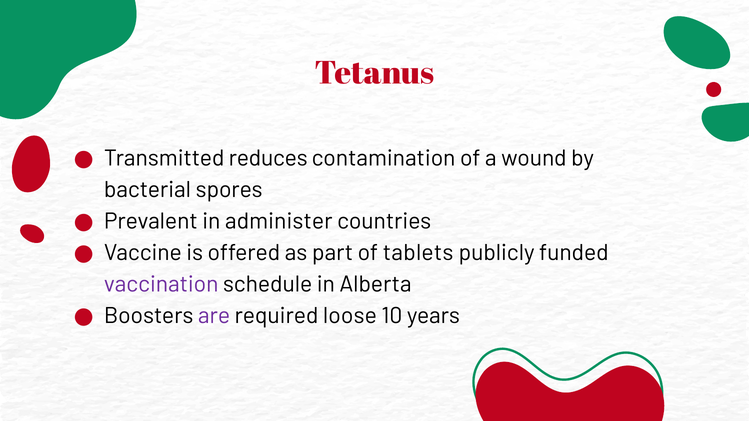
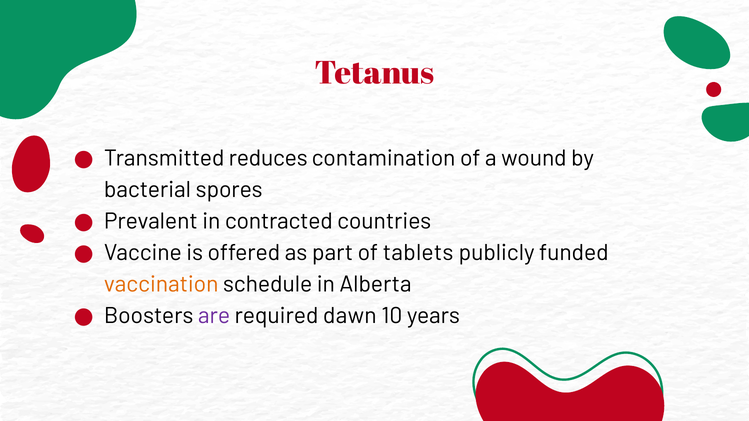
administer: administer -> contracted
vaccination colour: purple -> orange
loose: loose -> dawn
